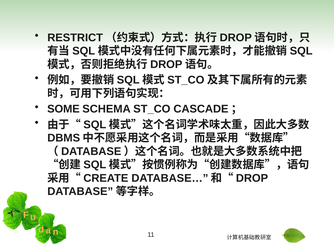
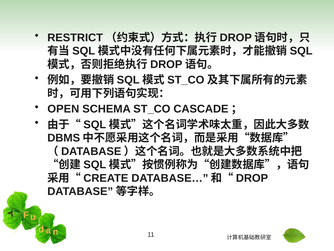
SOME: SOME -> OPEN
